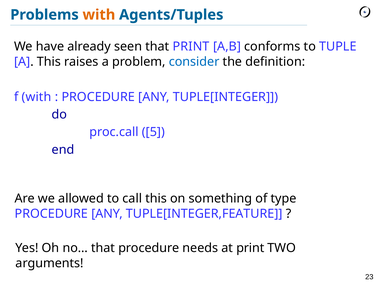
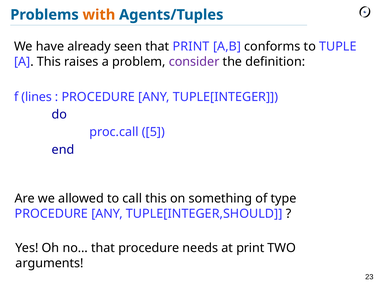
consider colour: blue -> purple
f with: with -> lines
TUPLE[INTEGER,FEATURE: TUPLE[INTEGER,FEATURE -> TUPLE[INTEGER,SHOULD
